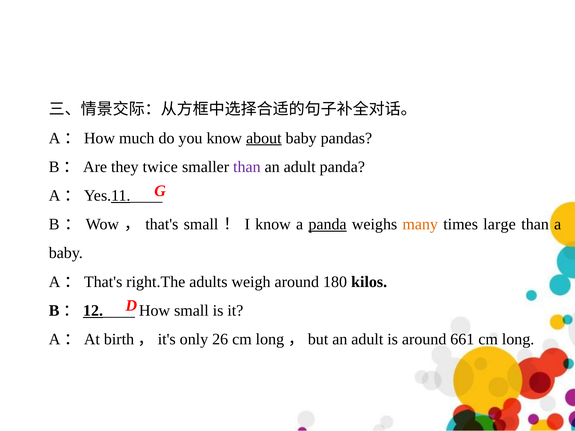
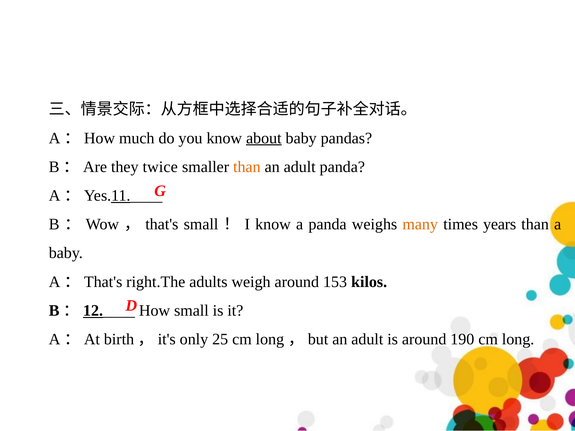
than at (247, 167) colour: purple -> orange
panda at (328, 224) underline: present -> none
large: large -> years
180: 180 -> 153
26: 26 -> 25
661: 661 -> 190
